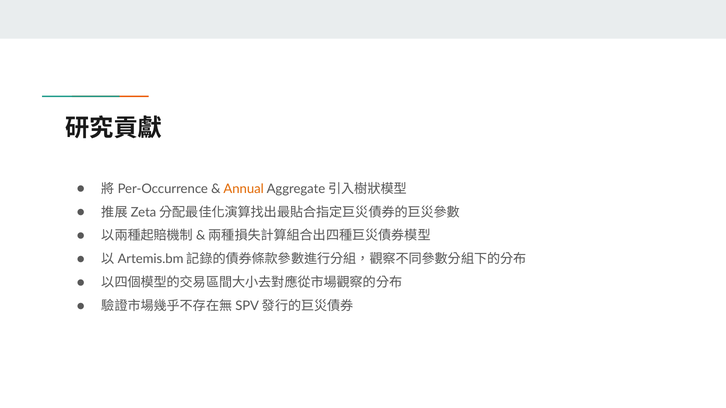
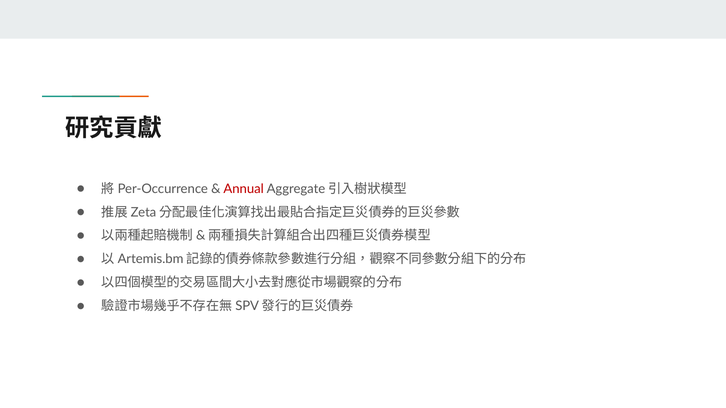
Annual colour: orange -> red
